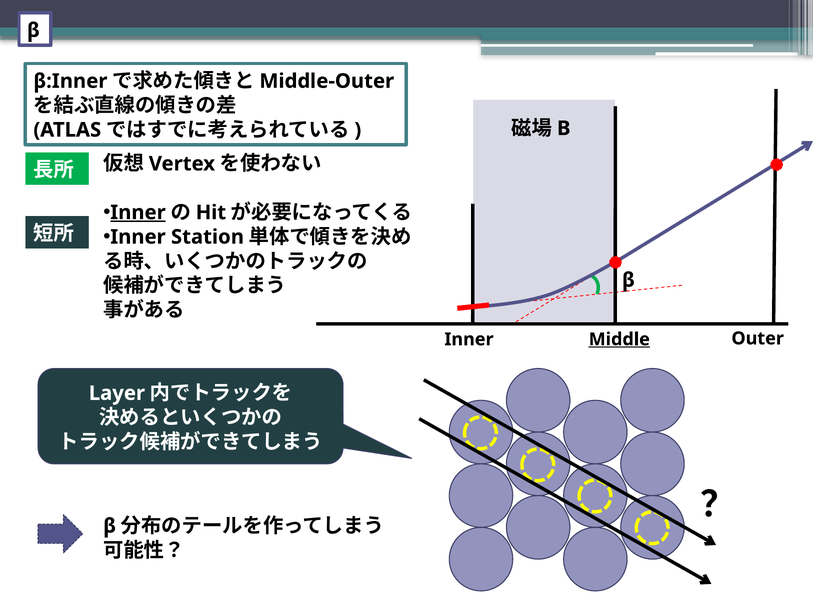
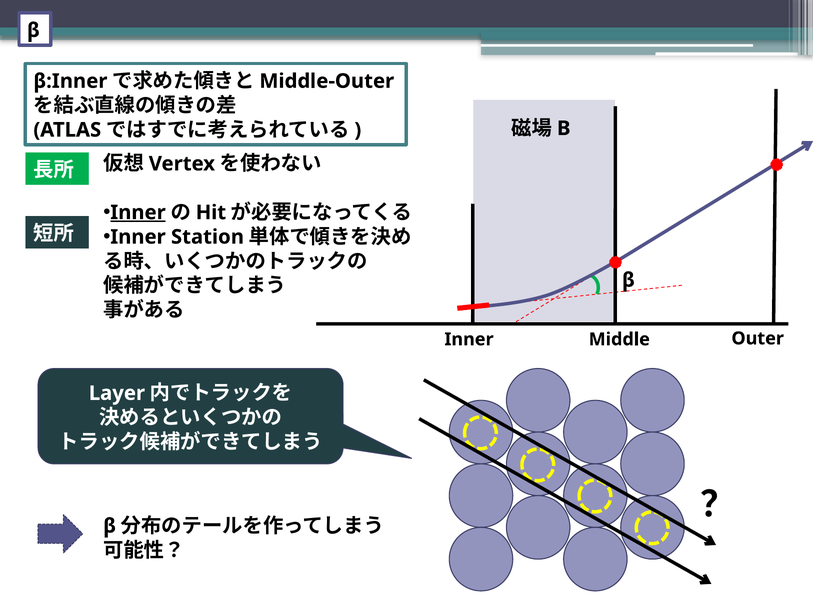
Middle underline: present -> none
